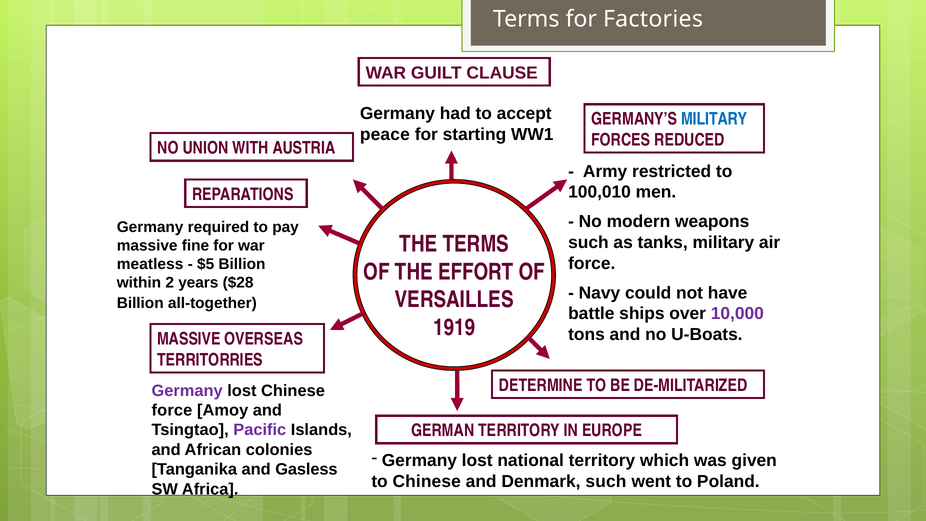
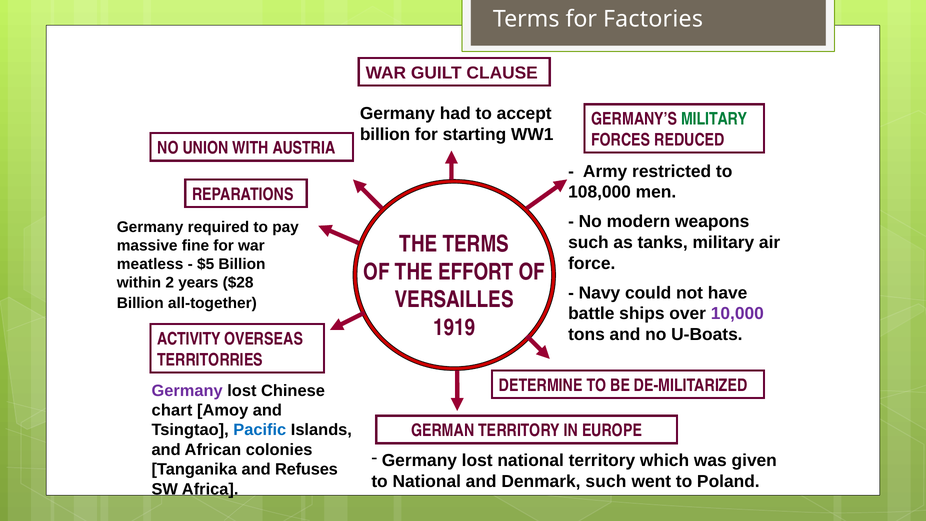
MILITARY at (714, 119) colour: blue -> green
peace at (385, 134): peace -> billion
100,010: 100,010 -> 108,000
MASSIVE at (189, 339): MASSIVE -> ACTIVITY
force at (172, 410): force -> chart
Pacific colour: purple -> blue
Gasless: Gasless -> Refuses
to Chinese: Chinese -> National
